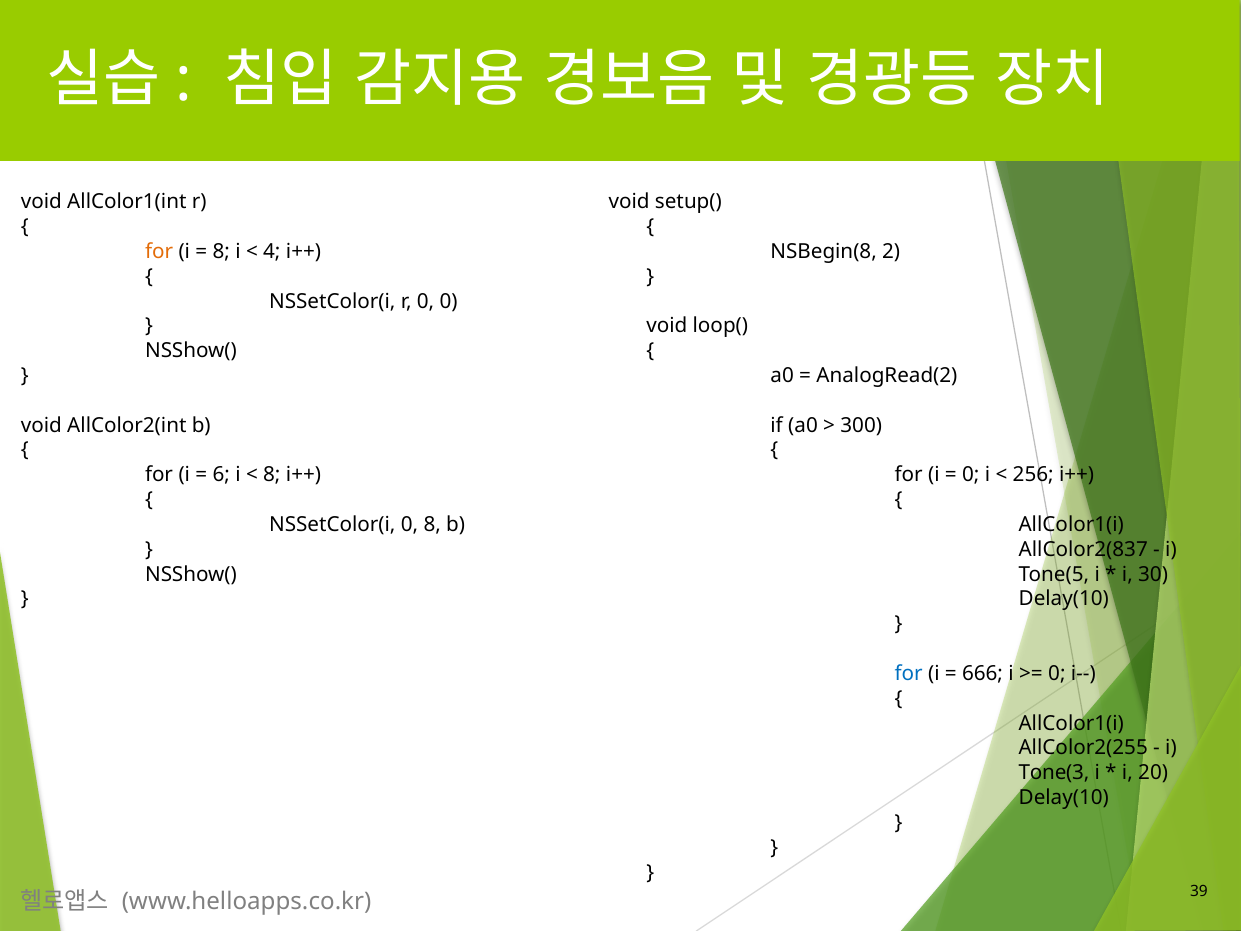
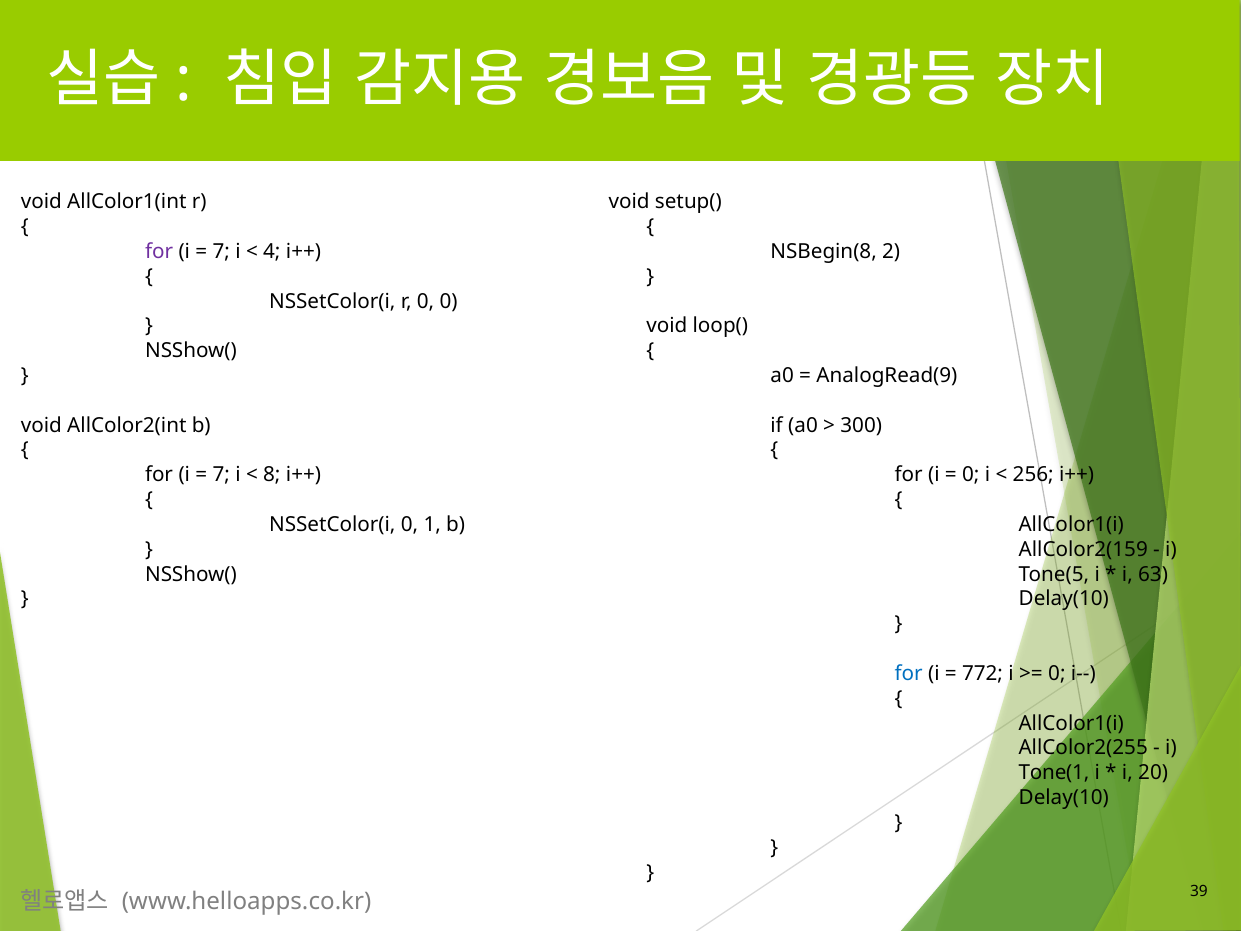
for at (159, 251) colour: orange -> purple
8 at (221, 251): 8 -> 7
AnalogRead(2: AnalogRead(2 -> AnalogRead(9
6 at (221, 475): 6 -> 7
0 8: 8 -> 1
AllColor2(837: AllColor2(837 -> AllColor2(159
30: 30 -> 63
666: 666 -> 772
Tone(3: Tone(3 -> Tone(1
